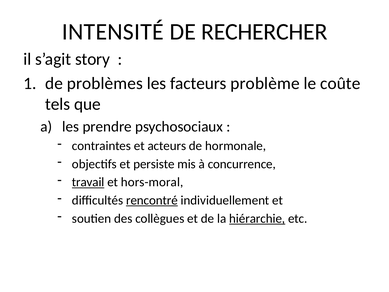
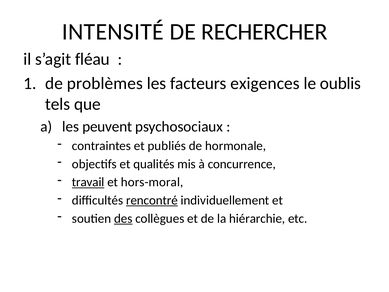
story: story -> fléau
problème: problème -> exigences
coûte: coûte -> oublis
prendre: prendre -> peuvent
acteurs: acteurs -> publiés
persiste: persiste -> qualités
des underline: none -> present
hiérarchie underline: present -> none
